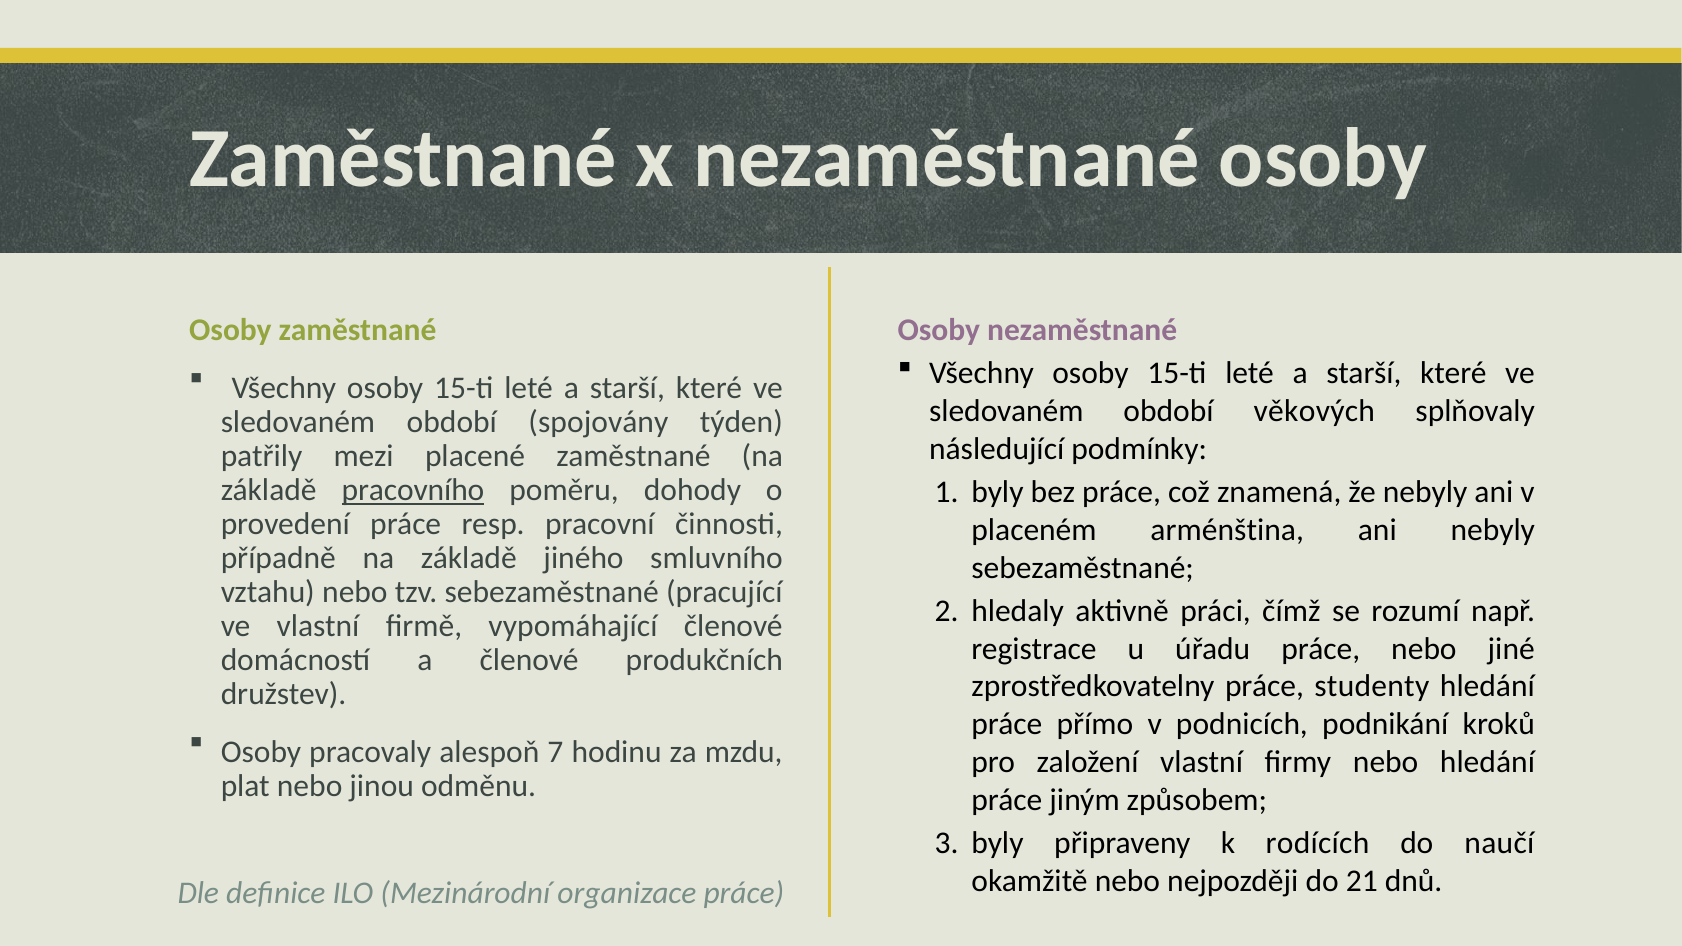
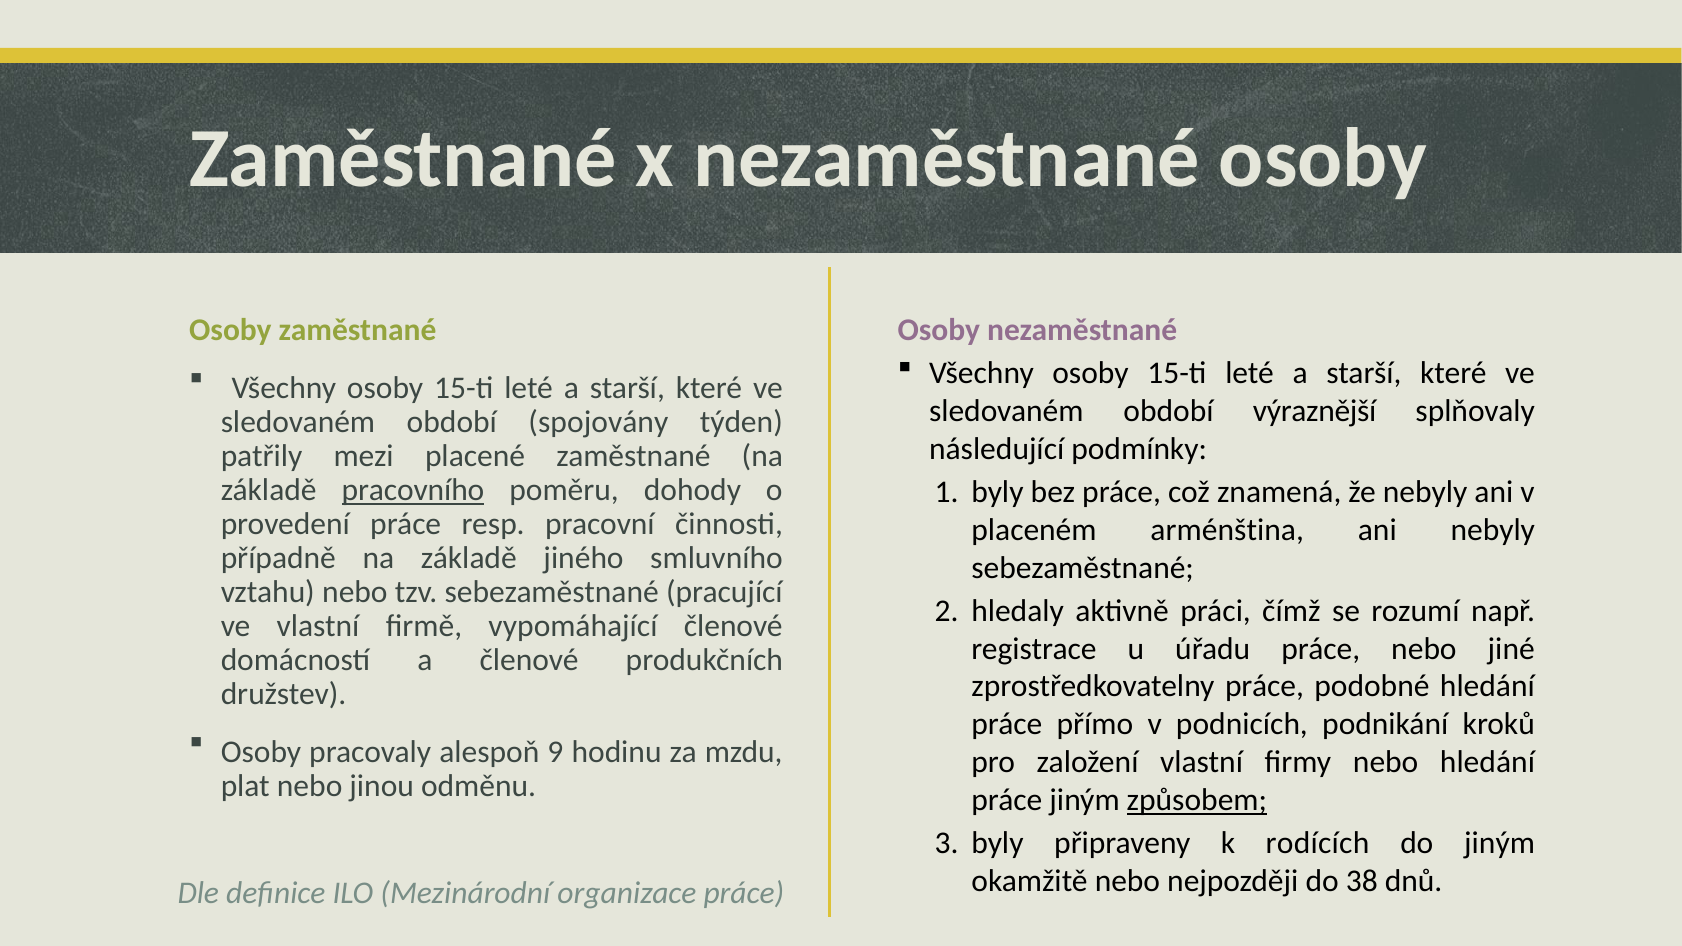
věkových: věkových -> výraznější
studenty: studenty -> podobné
7: 7 -> 9
způsobem underline: none -> present
do naučí: naučí -> jiným
21: 21 -> 38
